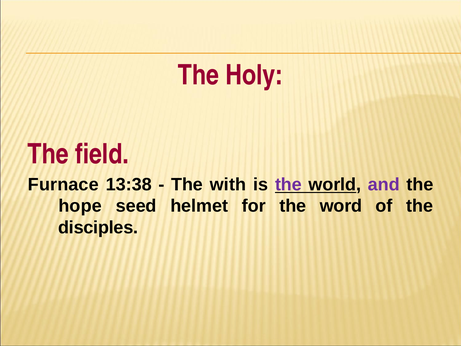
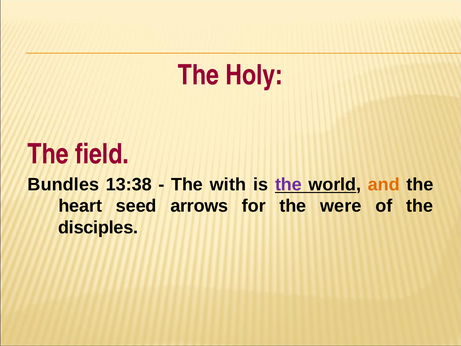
Furnace: Furnace -> Bundles
and colour: purple -> orange
hope: hope -> heart
helmet: helmet -> arrows
word: word -> were
